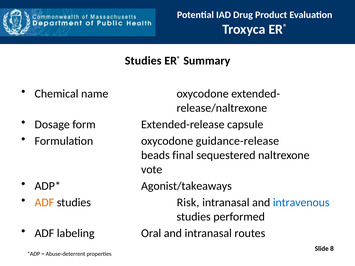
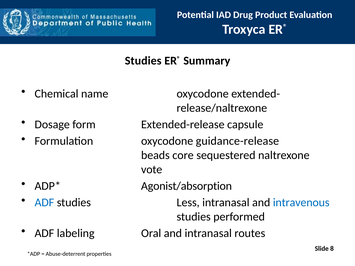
final: final -> core
Agonist/takeaways: Agonist/takeaways -> Agonist/absorption
ADF at (44, 203) colour: orange -> blue
Risk: Risk -> Less
